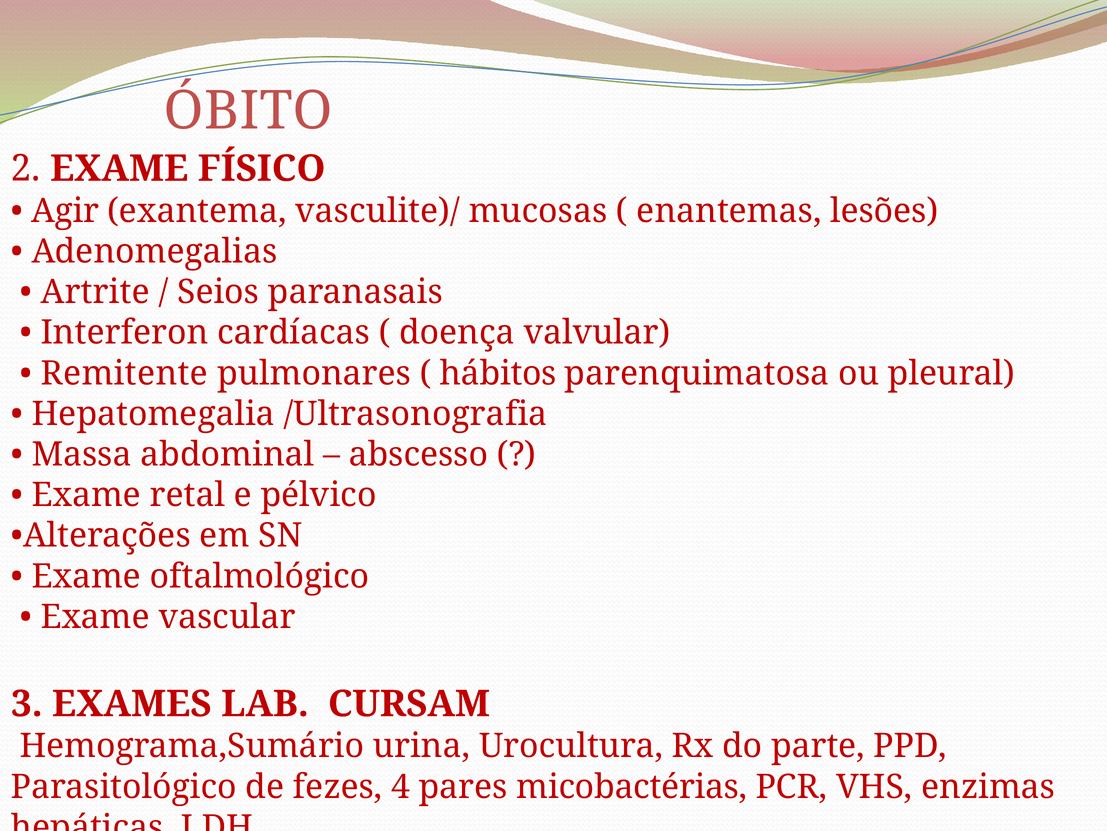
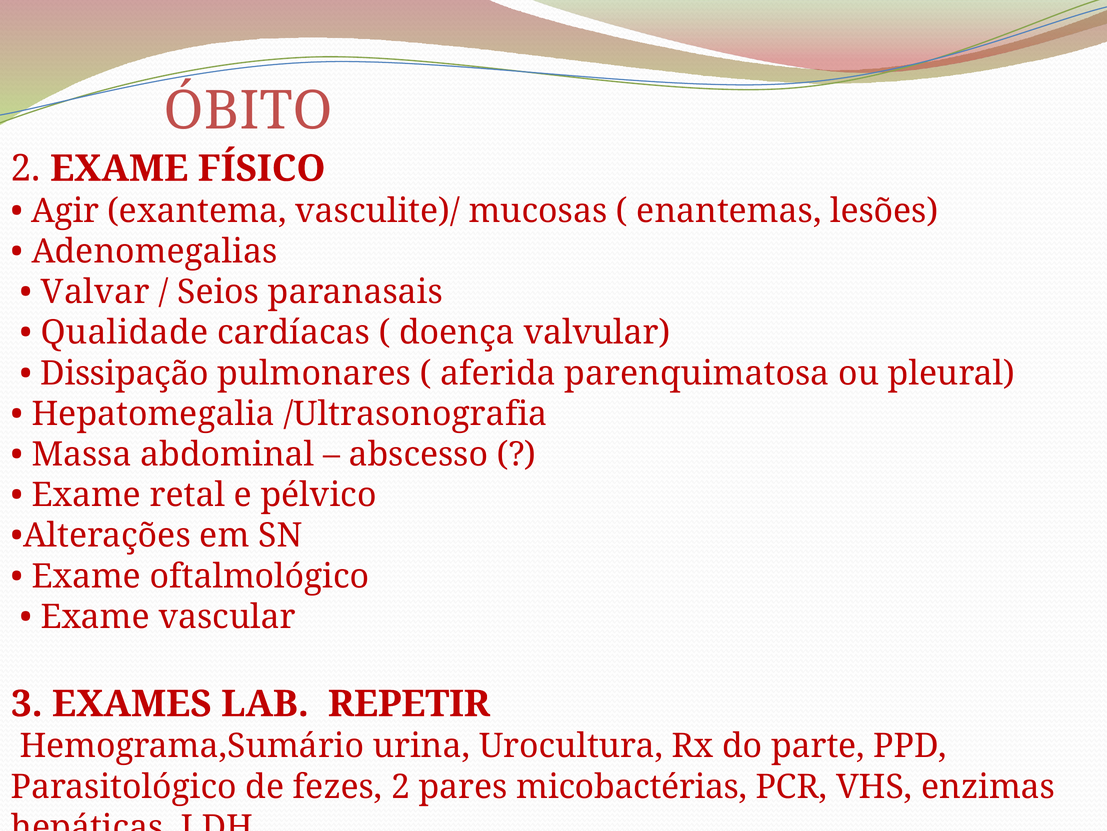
Artrite: Artrite -> Valvar
Interferon: Interferon -> Qualidade
Remitente: Remitente -> Dissipação
hábitos: hábitos -> aferida
CURSAM: CURSAM -> REPETIR
fezes 4: 4 -> 2
